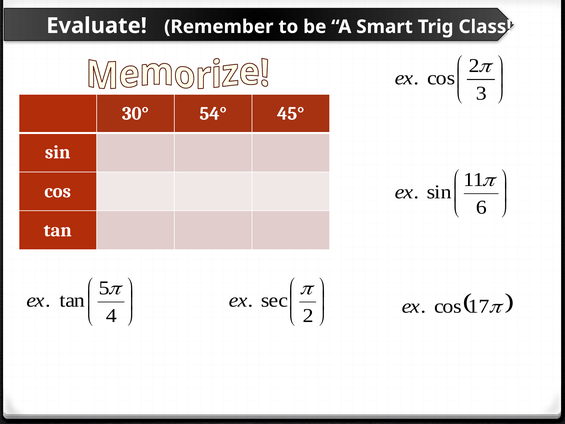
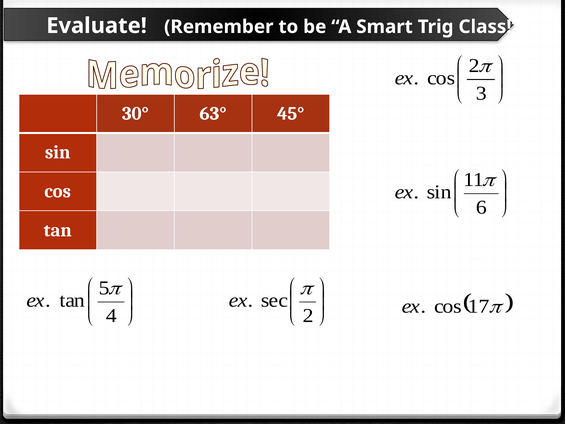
54°: 54° -> 63°
